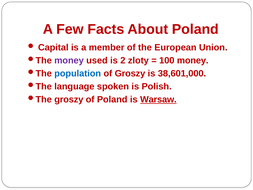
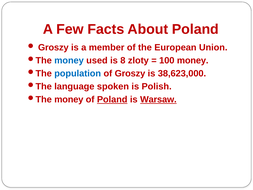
Capital at (53, 47): Capital -> Groszy
money at (69, 60) colour: purple -> blue
2: 2 -> 8
38,601,000: 38,601,000 -> 38,623,000
groszy at (69, 99): groszy -> money
Poland at (112, 99) underline: none -> present
